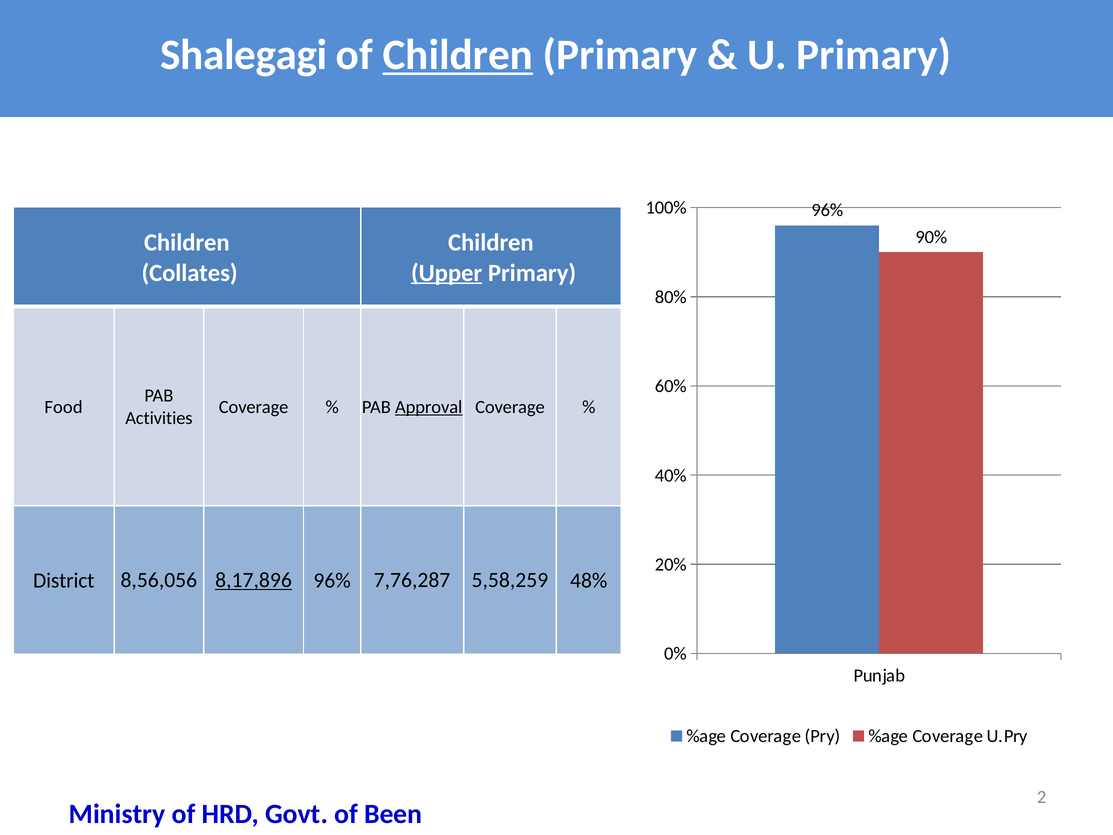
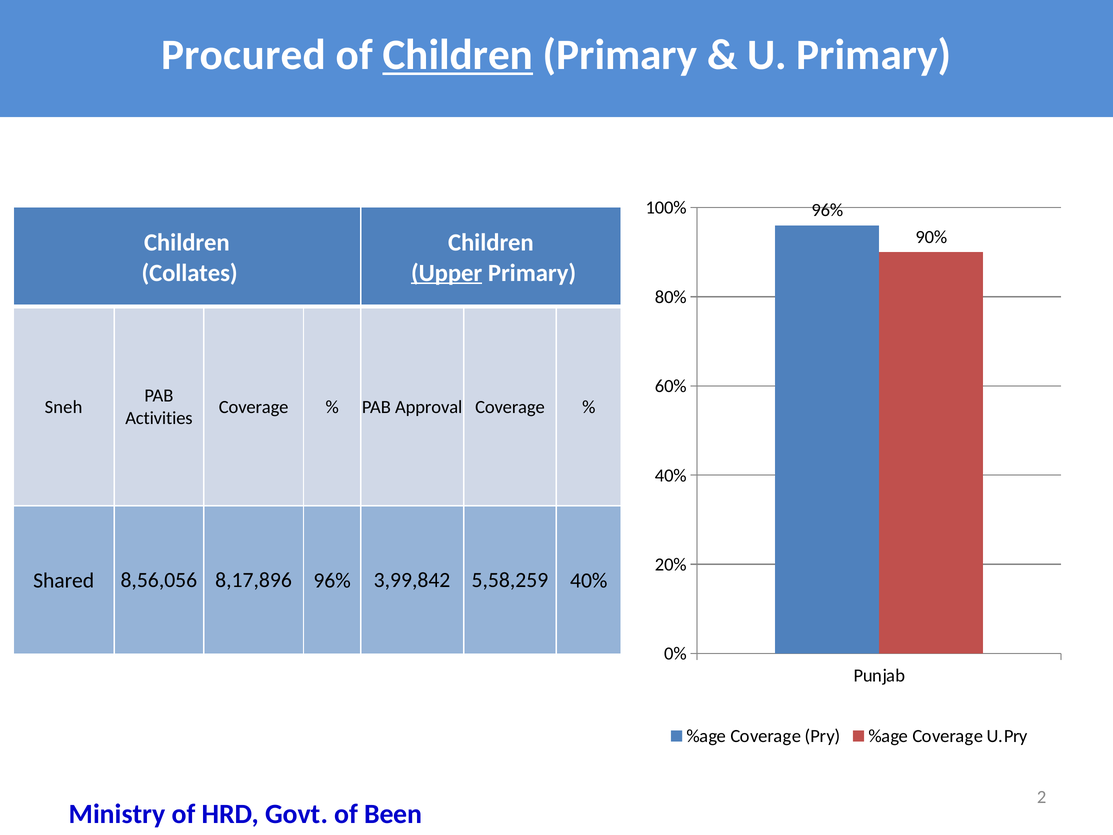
Shalegagi: Shalegagi -> Procured
Food: Food -> Sneh
Approval underline: present -> none
District: District -> Shared
8,17,896 underline: present -> none
7,76,287: 7,76,287 -> 3,99,842
5,58,259 48%: 48% -> 40%
